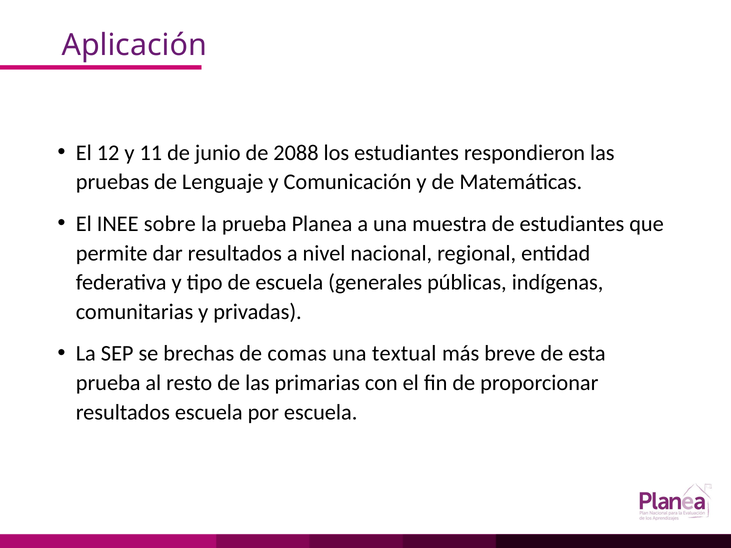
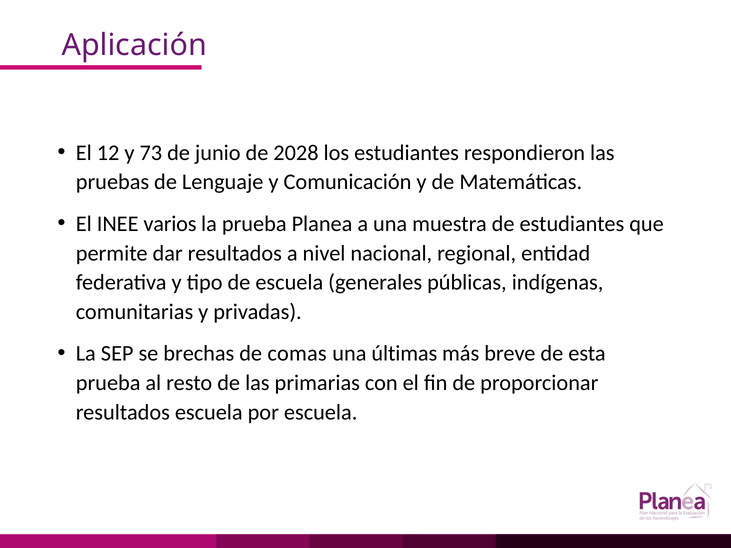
11: 11 -> 73
2088: 2088 -> 2028
sobre: sobre -> varios
textual: textual -> últimas
